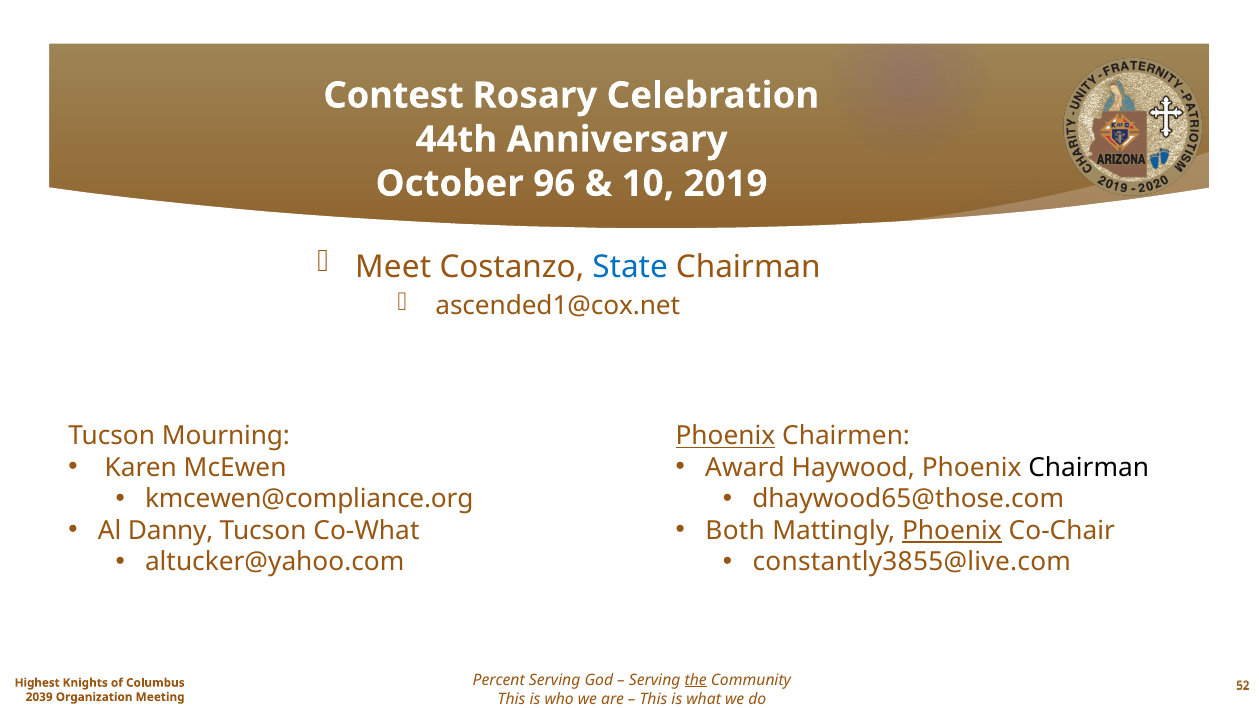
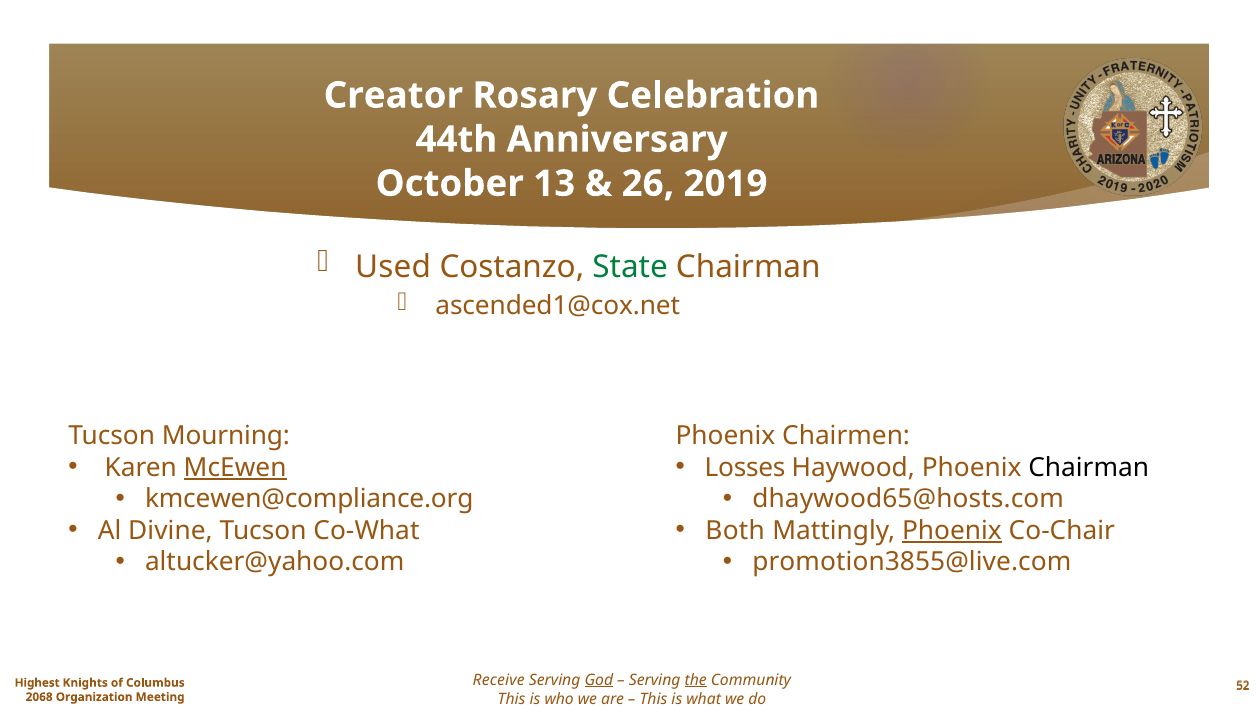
Contest: Contest -> Creator
96: 96 -> 13
10: 10 -> 26
Meet: Meet -> Used
State colour: blue -> green
Phoenix at (725, 436) underline: present -> none
McEwen underline: none -> present
Award: Award -> Losses
dhaywood65@those.com: dhaywood65@those.com -> dhaywood65@hosts.com
Danny: Danny -> Divine
constantly3855@live.com: constantly3855@live.com -> promotion3855@live.com
Percent: Percent -> Receive
God underline: none -> present
2039: 2039 -> 2068
